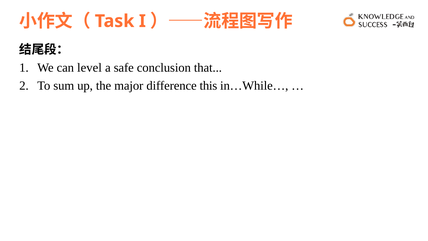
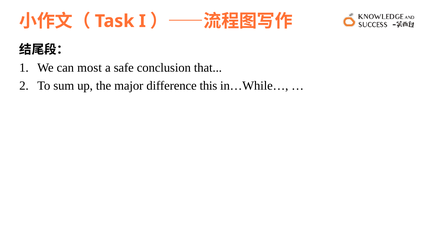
level: level -> most
